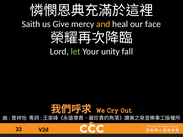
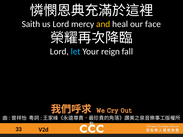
us Give: Give -> Lord
let colour: light green -> light blue
unity: unity -> reign
